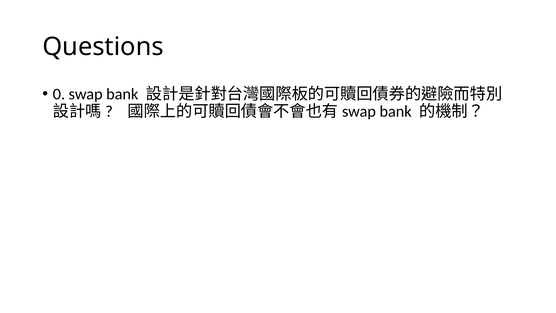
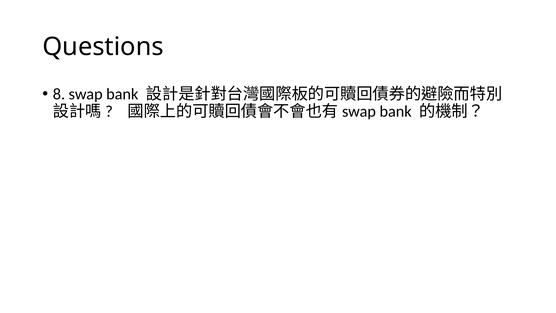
0: 0 -> 8
